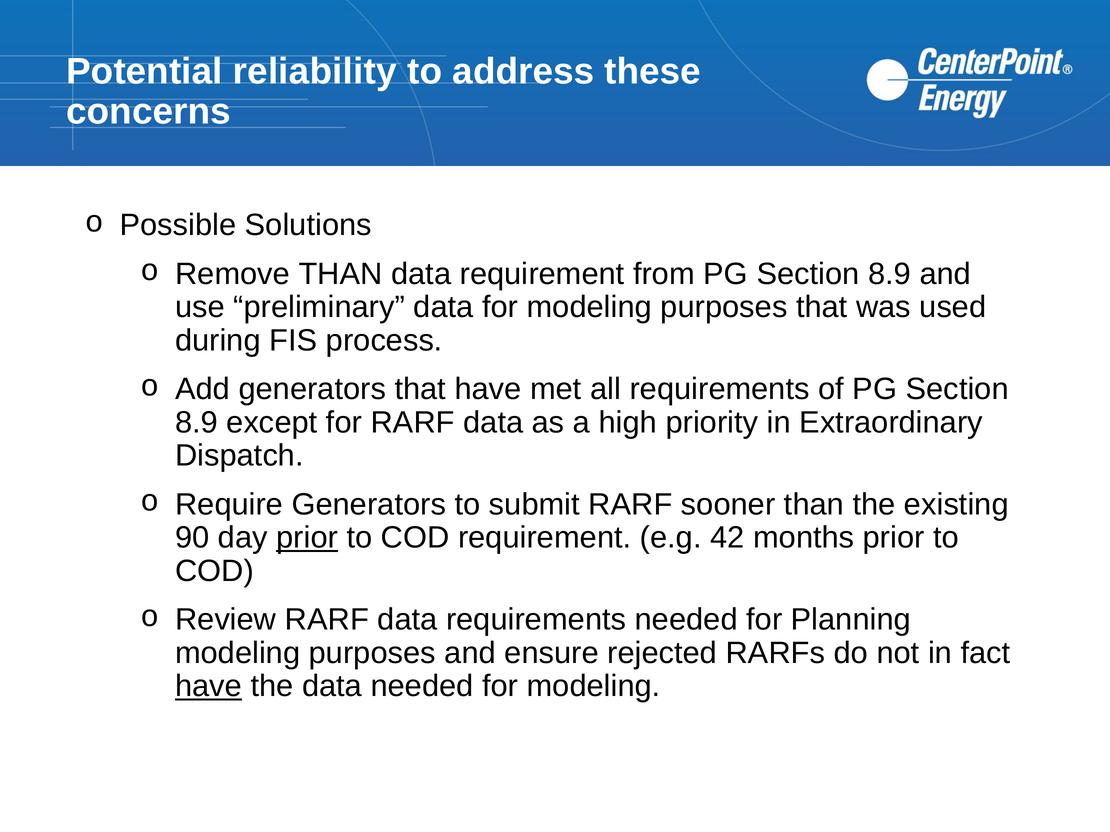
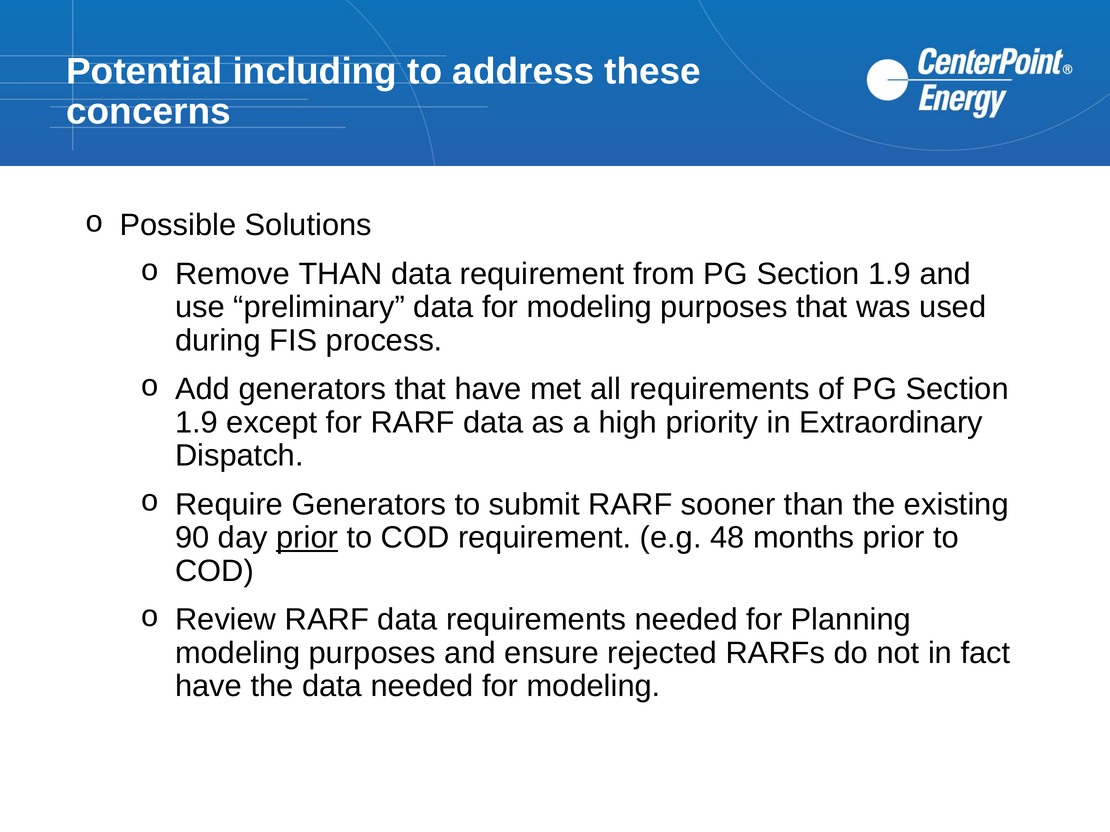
reliability: reliability -> including
from PG Section 8.9: 8.9 -> 1.9
8.9 at (197, 423): 8.9 -> 1.9
42: 42 -> 48
have at (209, 687) underline: present -> none
